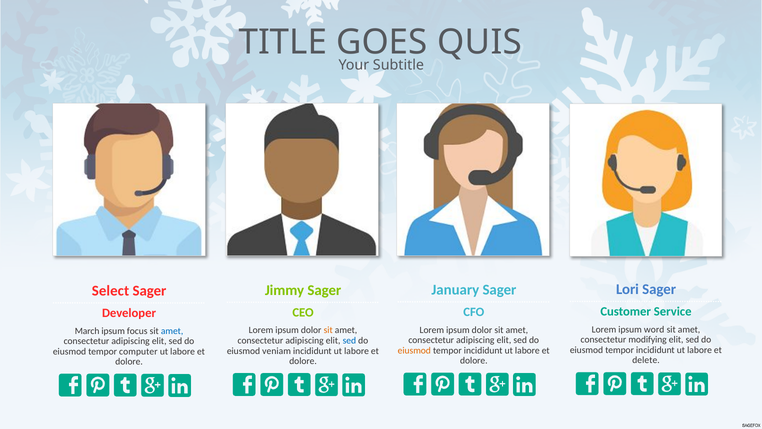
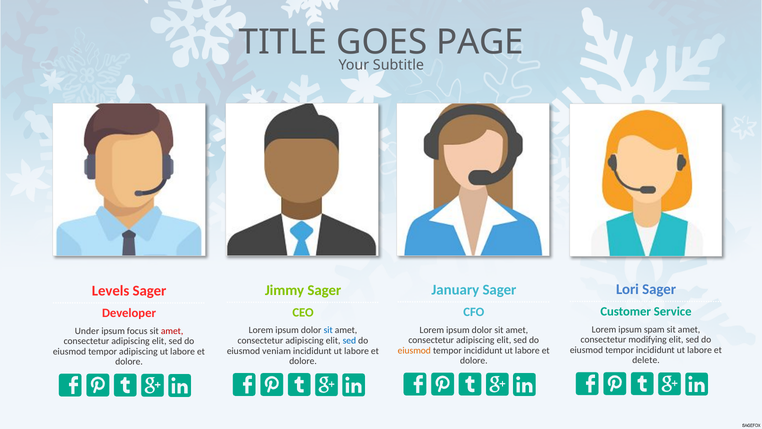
QUIS: QUIS -> PAGE
Select: Select -> Levels
word: word -> spam
sit at (328, 330) colour: orange -> blue
March: March -> Under
amet at (172, 331) colour: blue -> red
tempor computer: computer -> adipiscing
